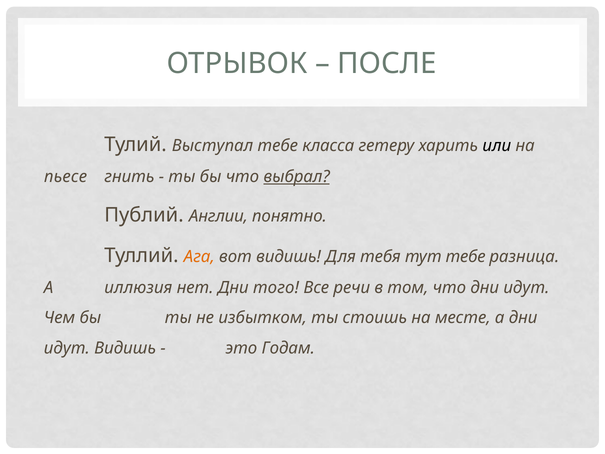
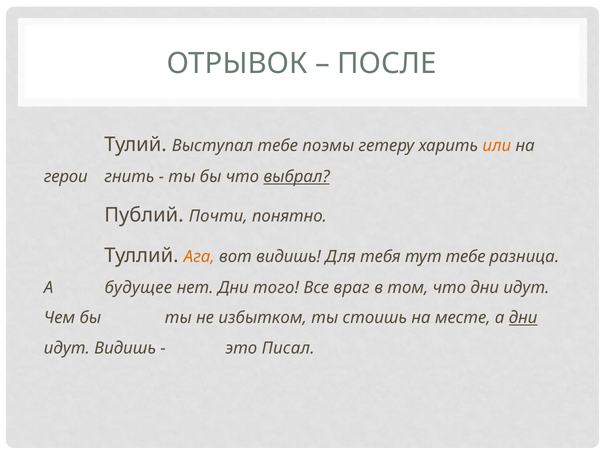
класса: класса -> поэмы
или colour: black -> orange
пьесе: пьесе -> герои
Англии: Англии -> Почти
иллюзия: иллюзия -> будущее
речи: речи -> враг
дни at (523, 318) underline: none -> present
Годам: Годам -> Писал
